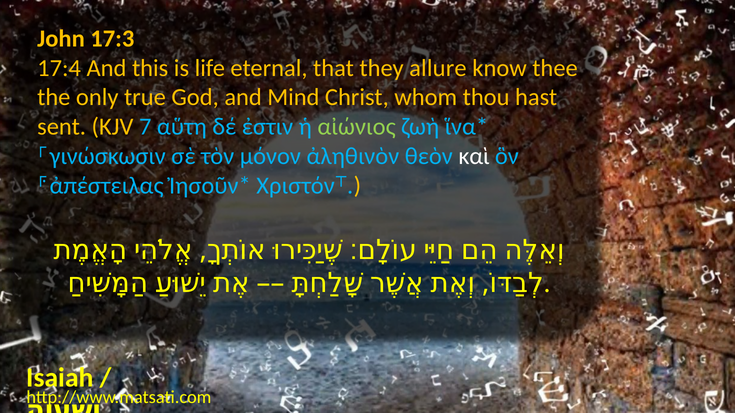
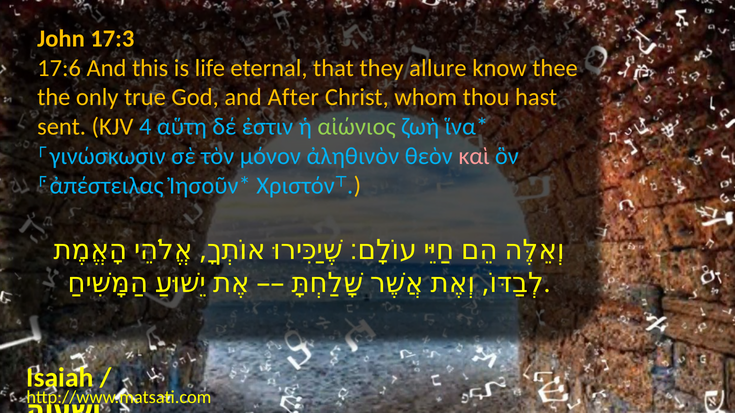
17:4: 17:4 -> 17:6
Mind: Mind -> After
7: 7 -> 4
καὶ colour: white -> pink
